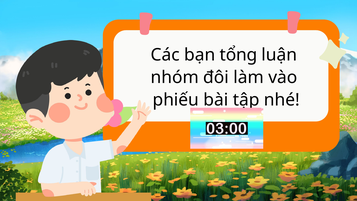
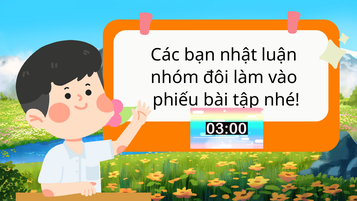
tổng: tổng -> nhật
